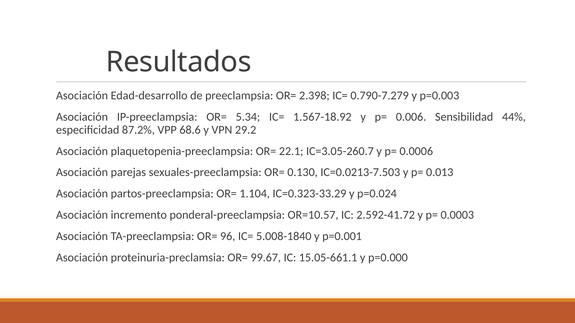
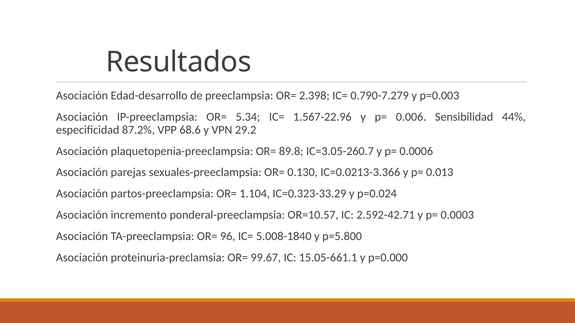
1.567-18.92: 1.567-18.92 -> 1.567-22.96
22.1: 22.1 -> 89.8
IC=0.0213-7.503: IC=0.0213-7.503 -> IC=0.0213-3.366
2.592-41.72: 2.592-41.72 -> 2.592-42.71
p=0.001: p=0.001 -> p=5.800
